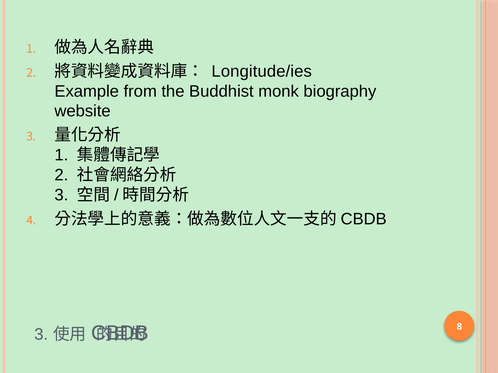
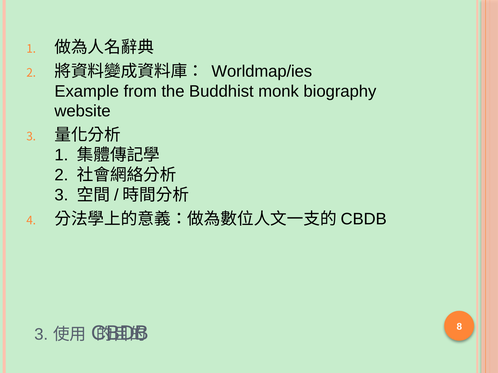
Longitude/ies: Longitude/ies -> Worldmap/ies
